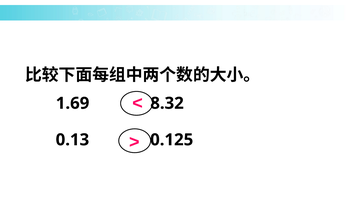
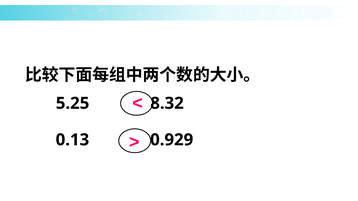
1.69: 1.69 -> 5.25
0.125: 0.125 -> 0.929
